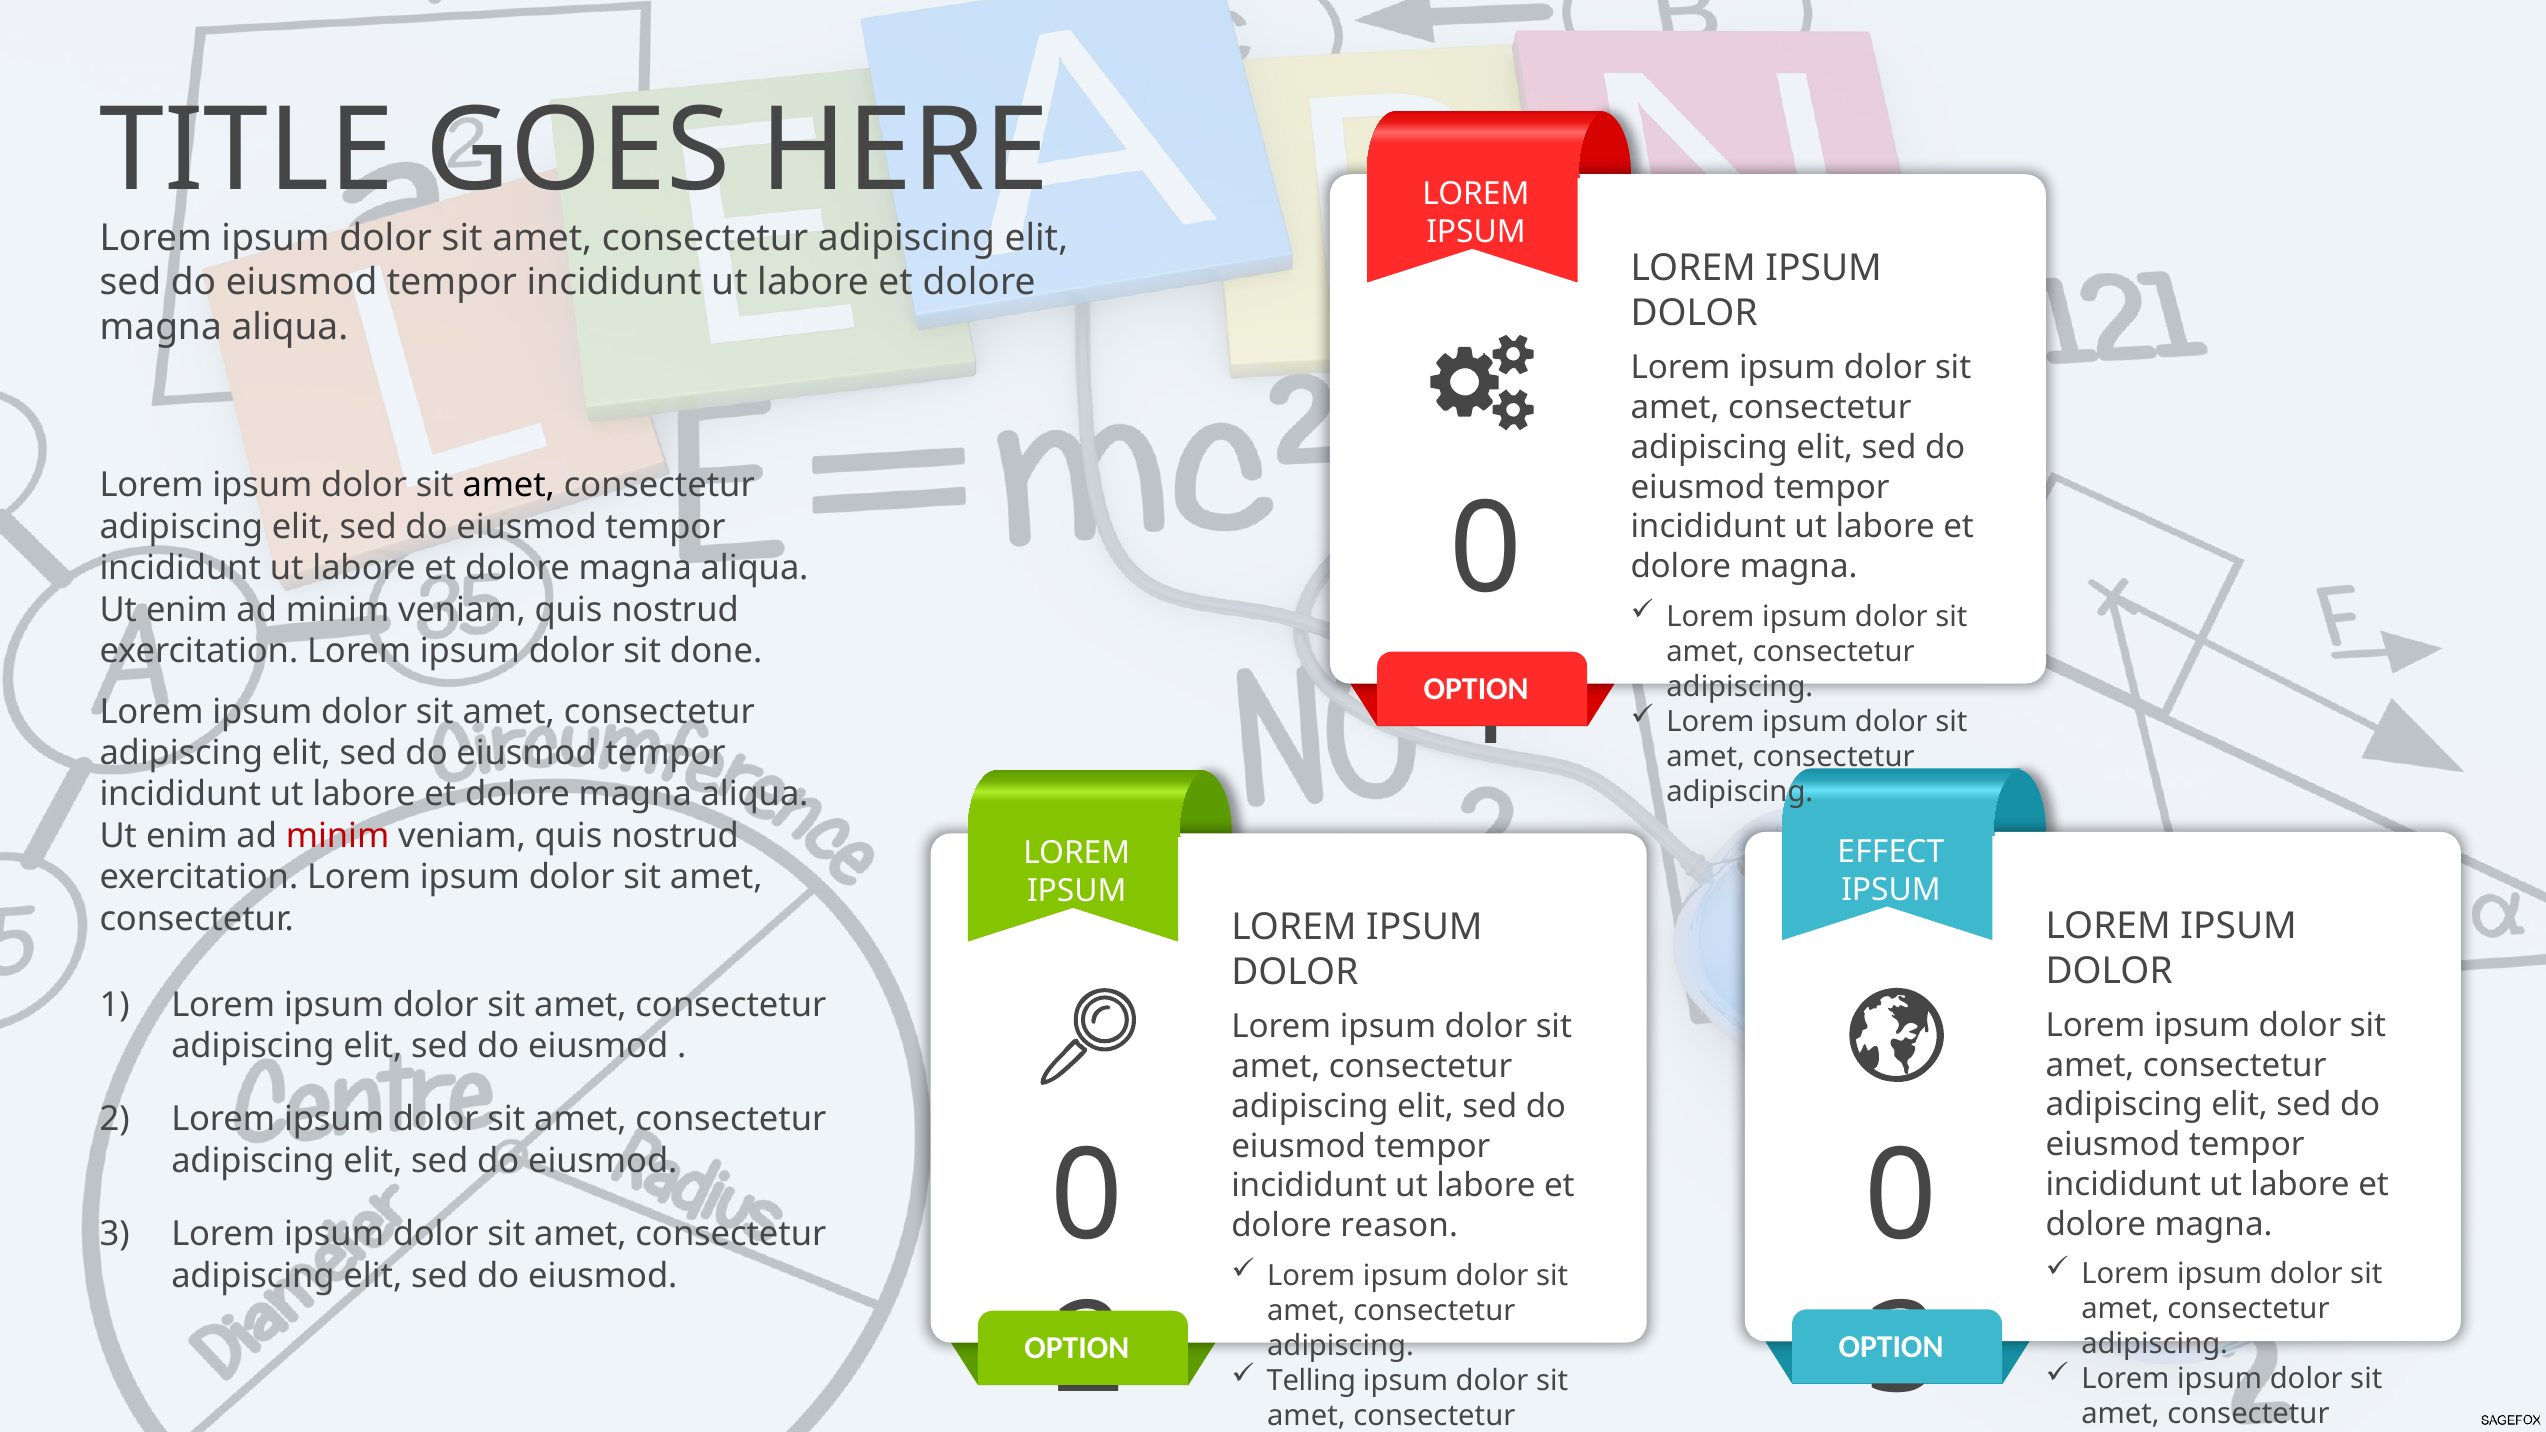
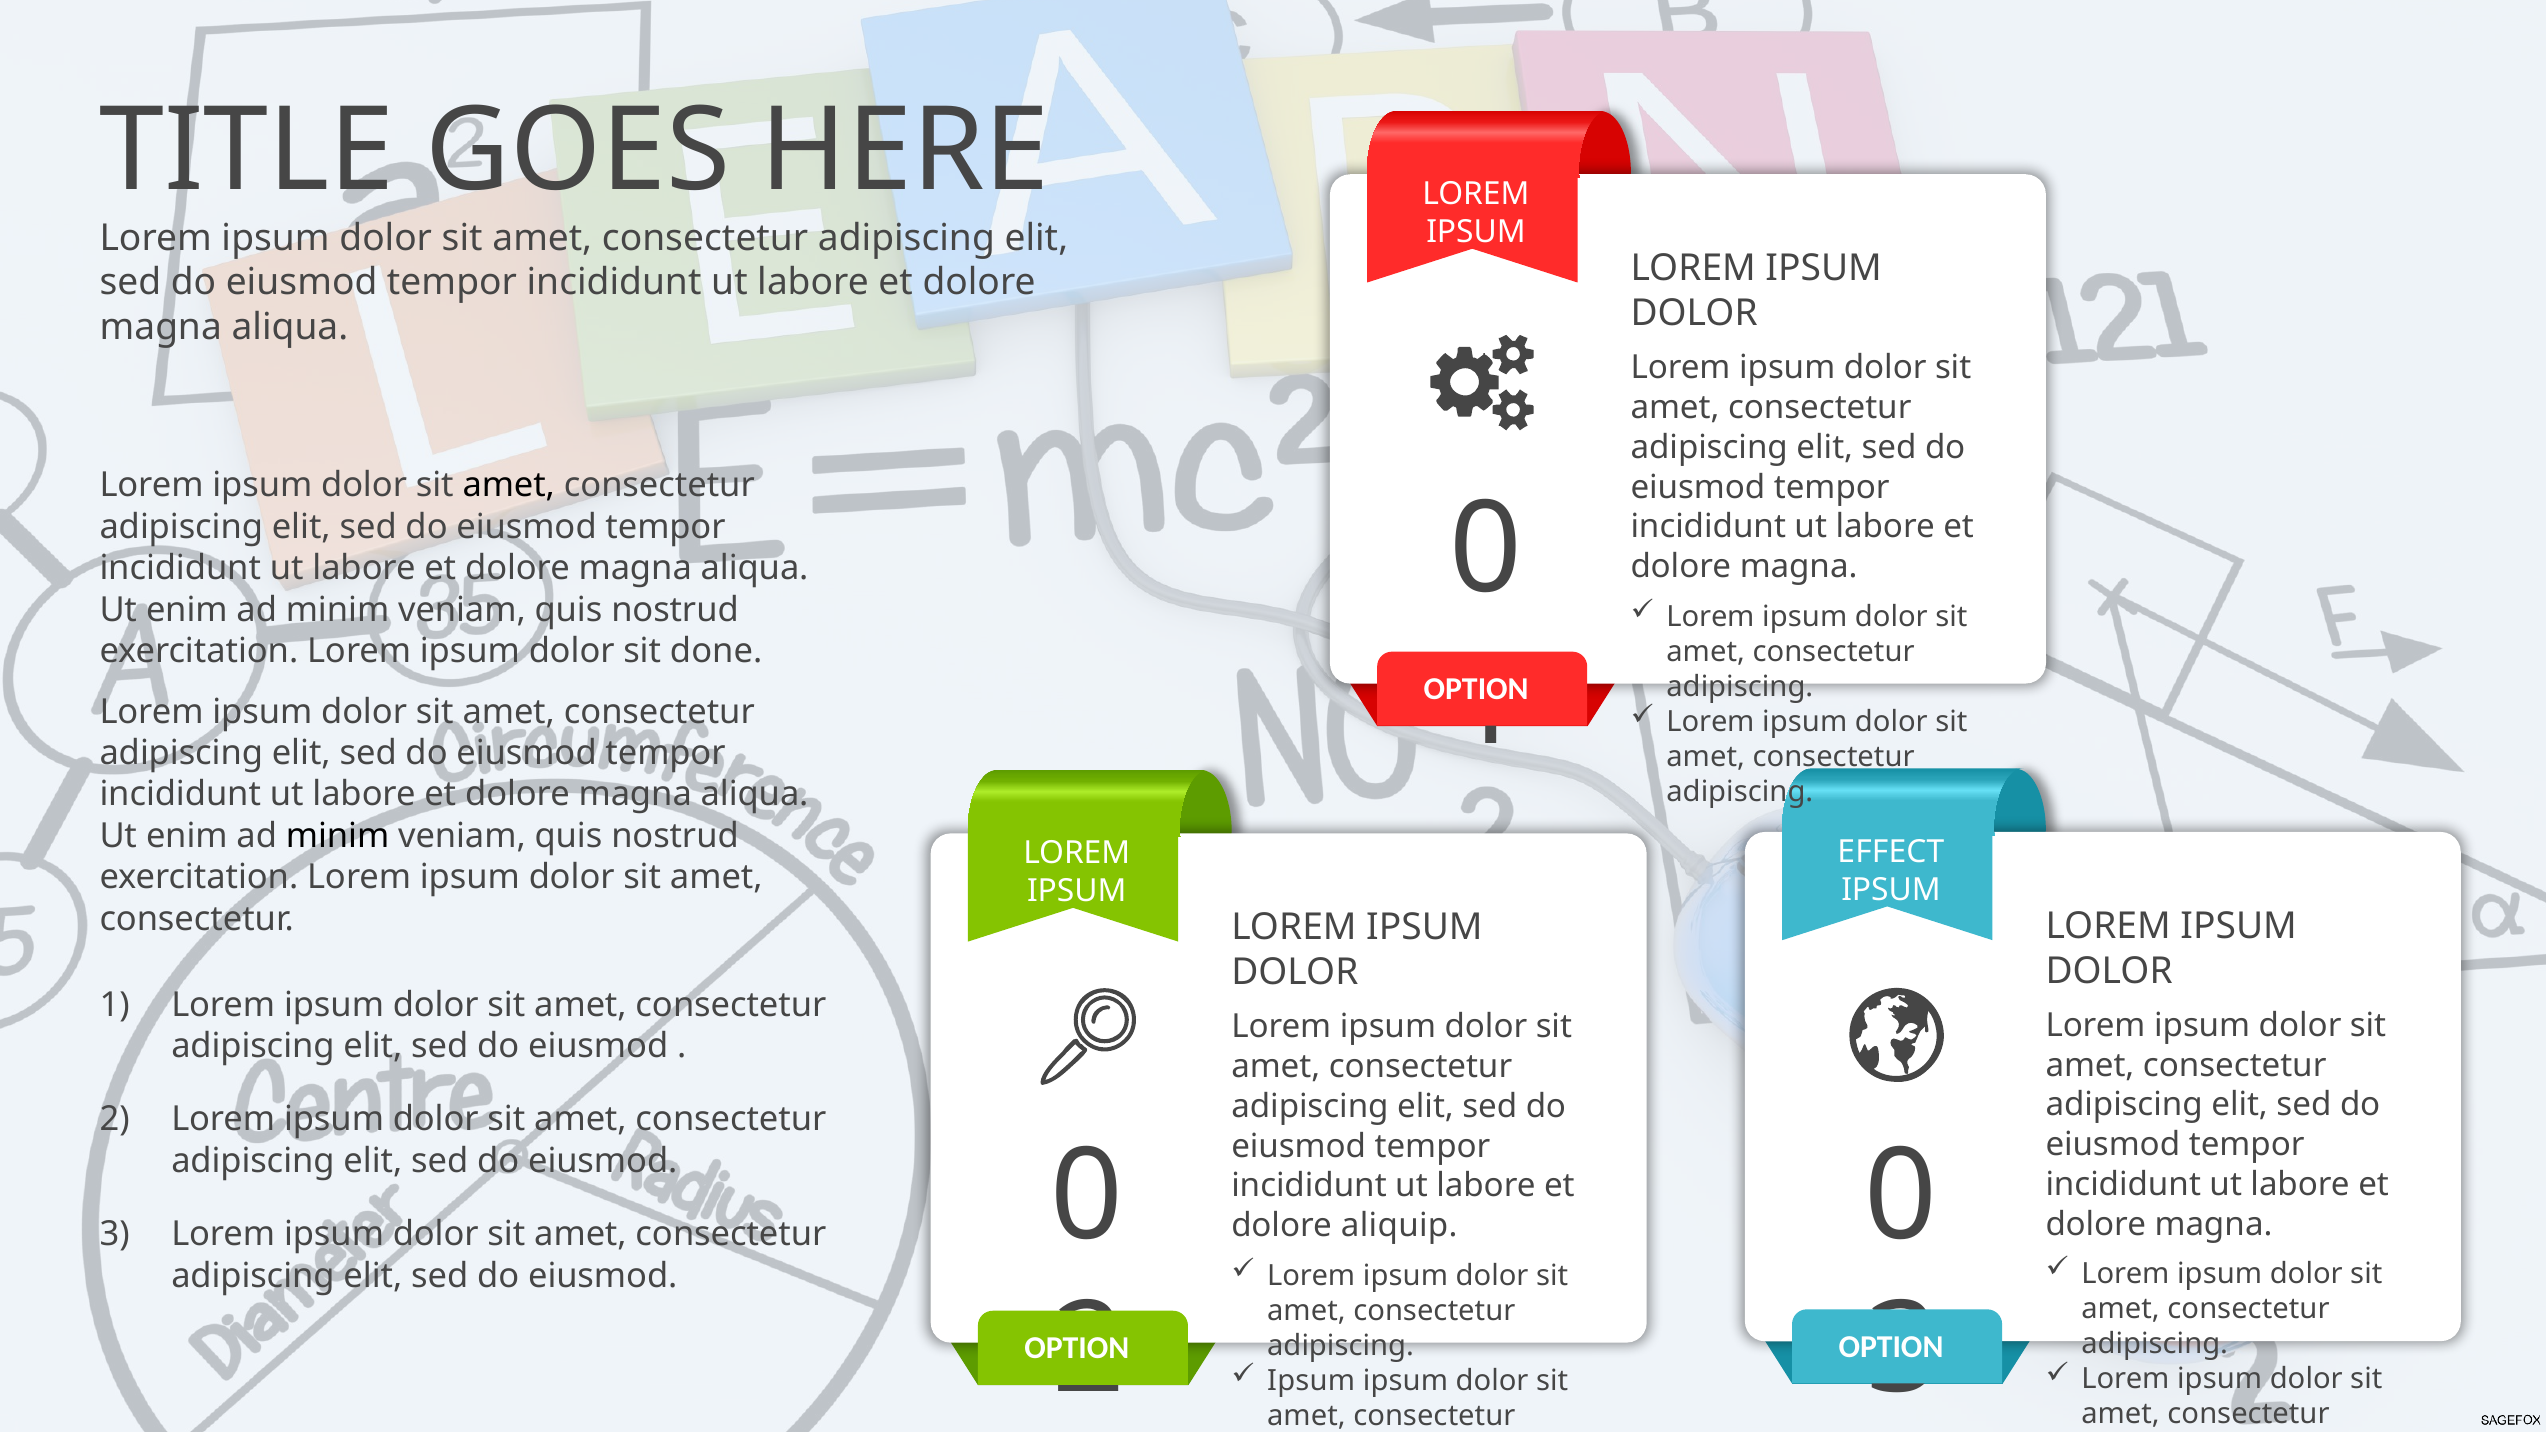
minim at (338, 836) colour: red -> black
reason: reason -> aliquip
Telling at (1311, 1381): Telling -> Ipsum
